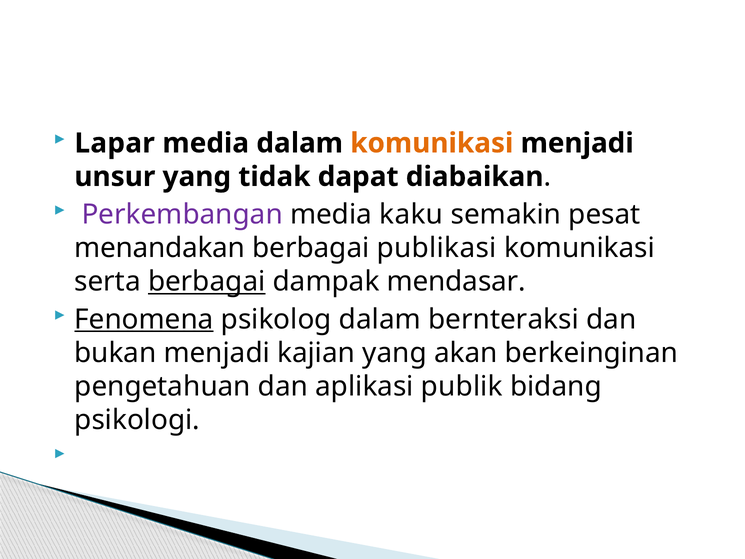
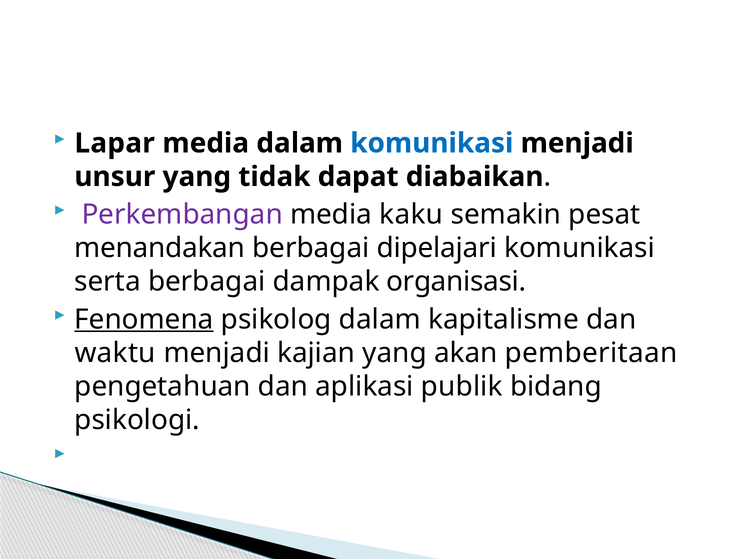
komunikasi at (432, 143) colour: orange -> blue
publikasi: publikasi -> dipelajari
berbagai at (207, 281) underline: present -> none
mendasar: mendasar -> organisasi
bernteraksi: bernteraksi -> kapitalisme
bukan: bukan -> waktu
berkeinginan: berkeinginan -> pemberitaan
